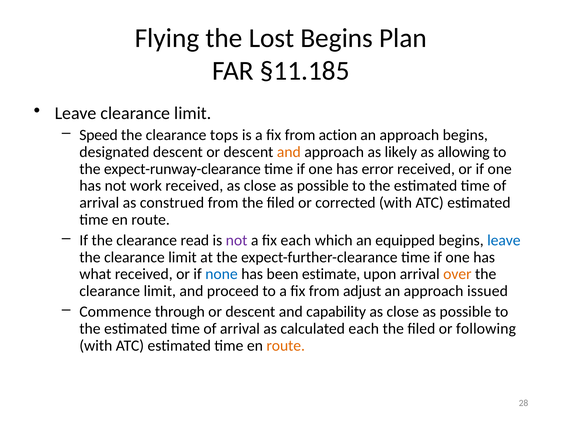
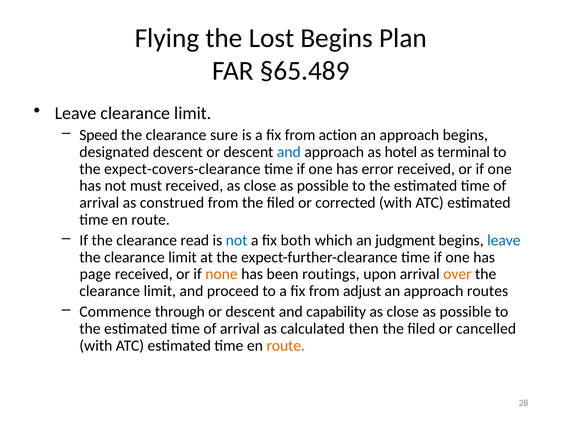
§11.185: §11.185 -> §65.489
tops: tops -> sure
and at (289, 152) colour: orange -> blue
likely: likely -> hotel
allowing: allowing -> terminal
expect-runway-clearance: expect-runway-clearance -> expect-covers-clearance
work: work -> must
not at (237, 240) colour: purple -> blue
fix each: each -> both
equipped: equipped -> judgment
what: what -> page
none colour: blue -> orange
estimate: estimate -> routings
issued: issued -> routes
calculated each: each -> then
following: following -> cancelled
